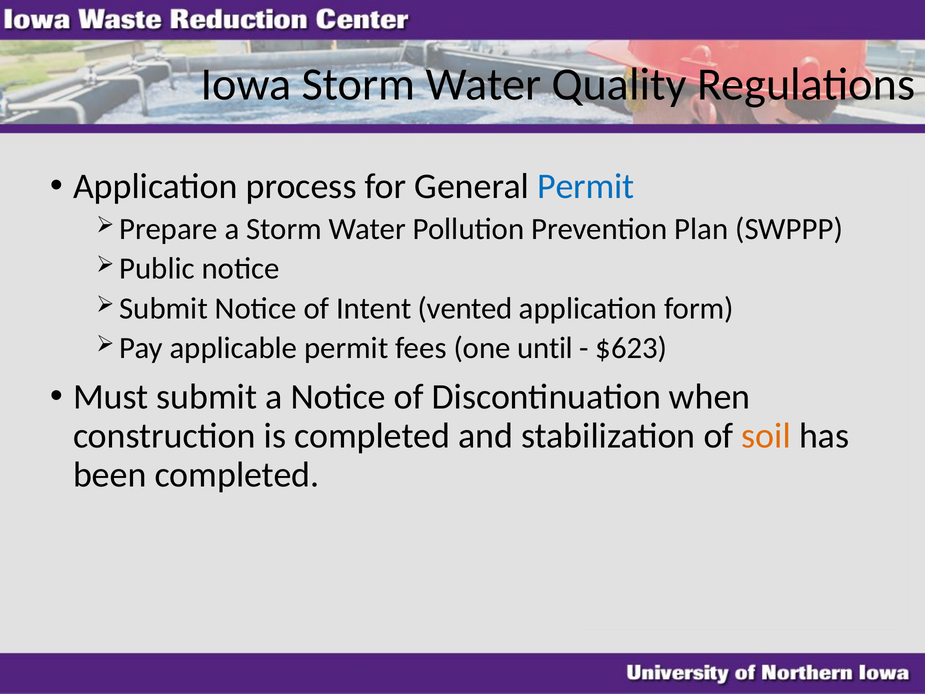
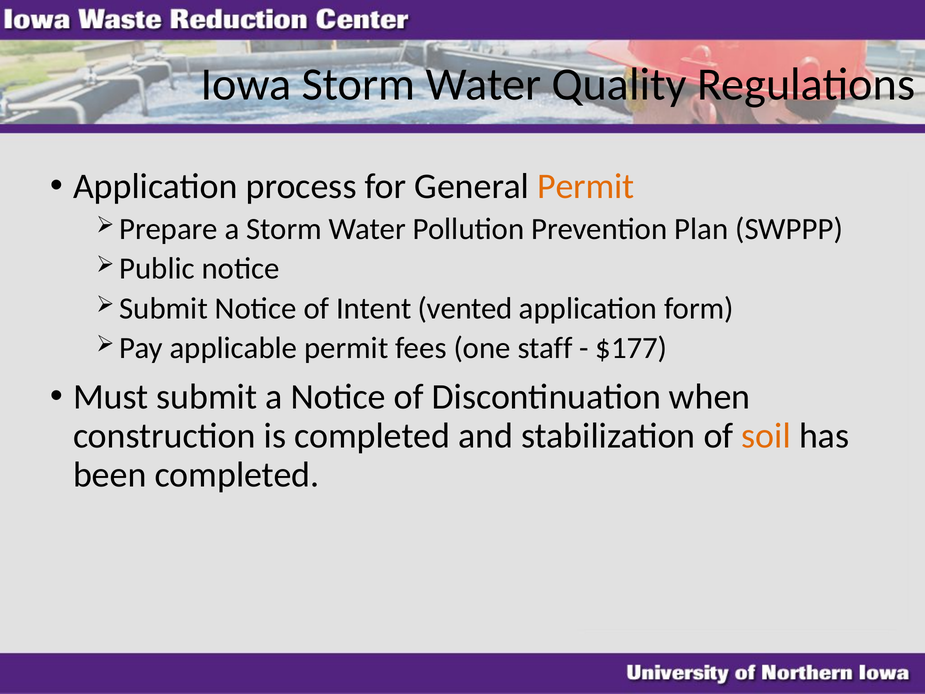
Permit at (586, 186) colour: blue -> orange
until: until -> staff
$623: $623 -> $177
